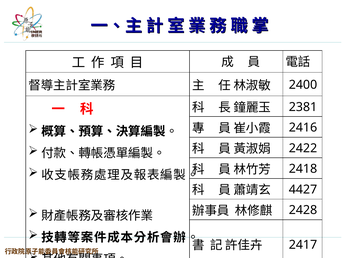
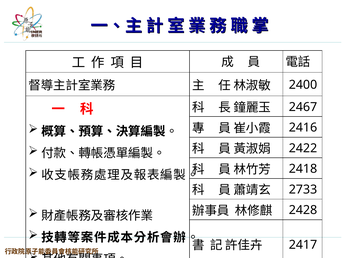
2381: 2381 -> 2467
4427: 4427 -> 2733
